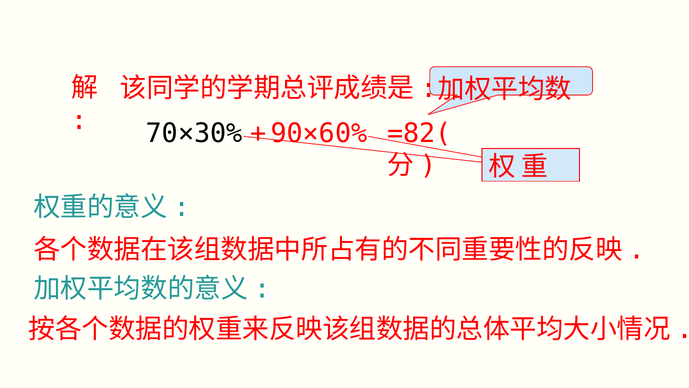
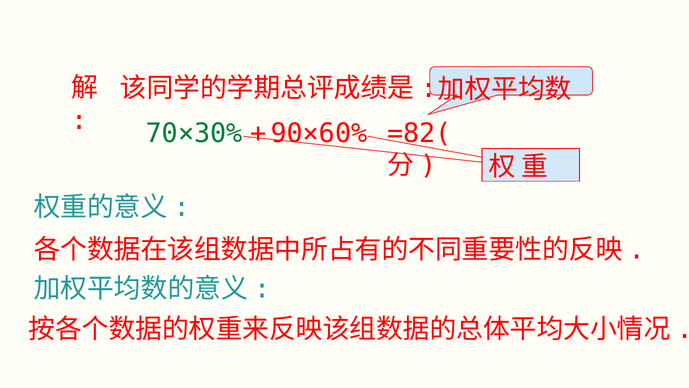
70×30% colour: black -> green
